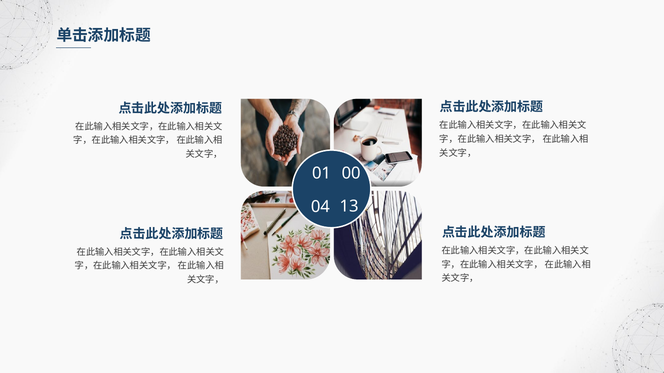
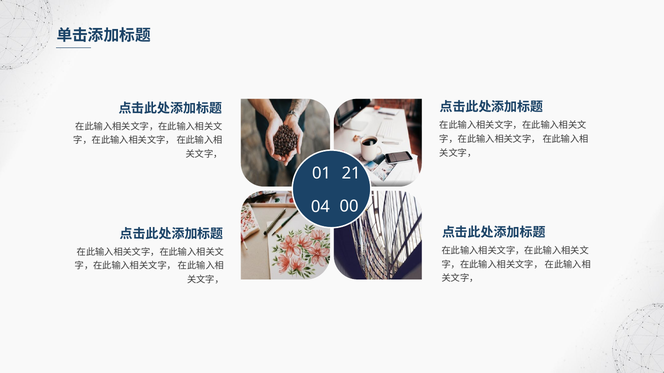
00: 00 -> 21
13: 13 -> 00
